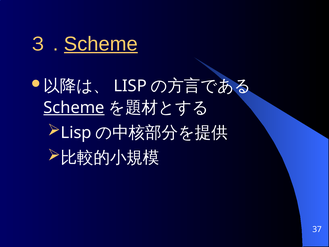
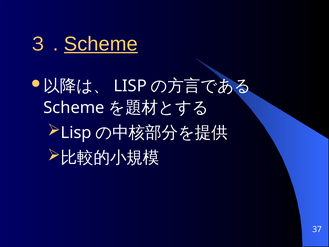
Scheme at (74, 108) underline: present -> none
